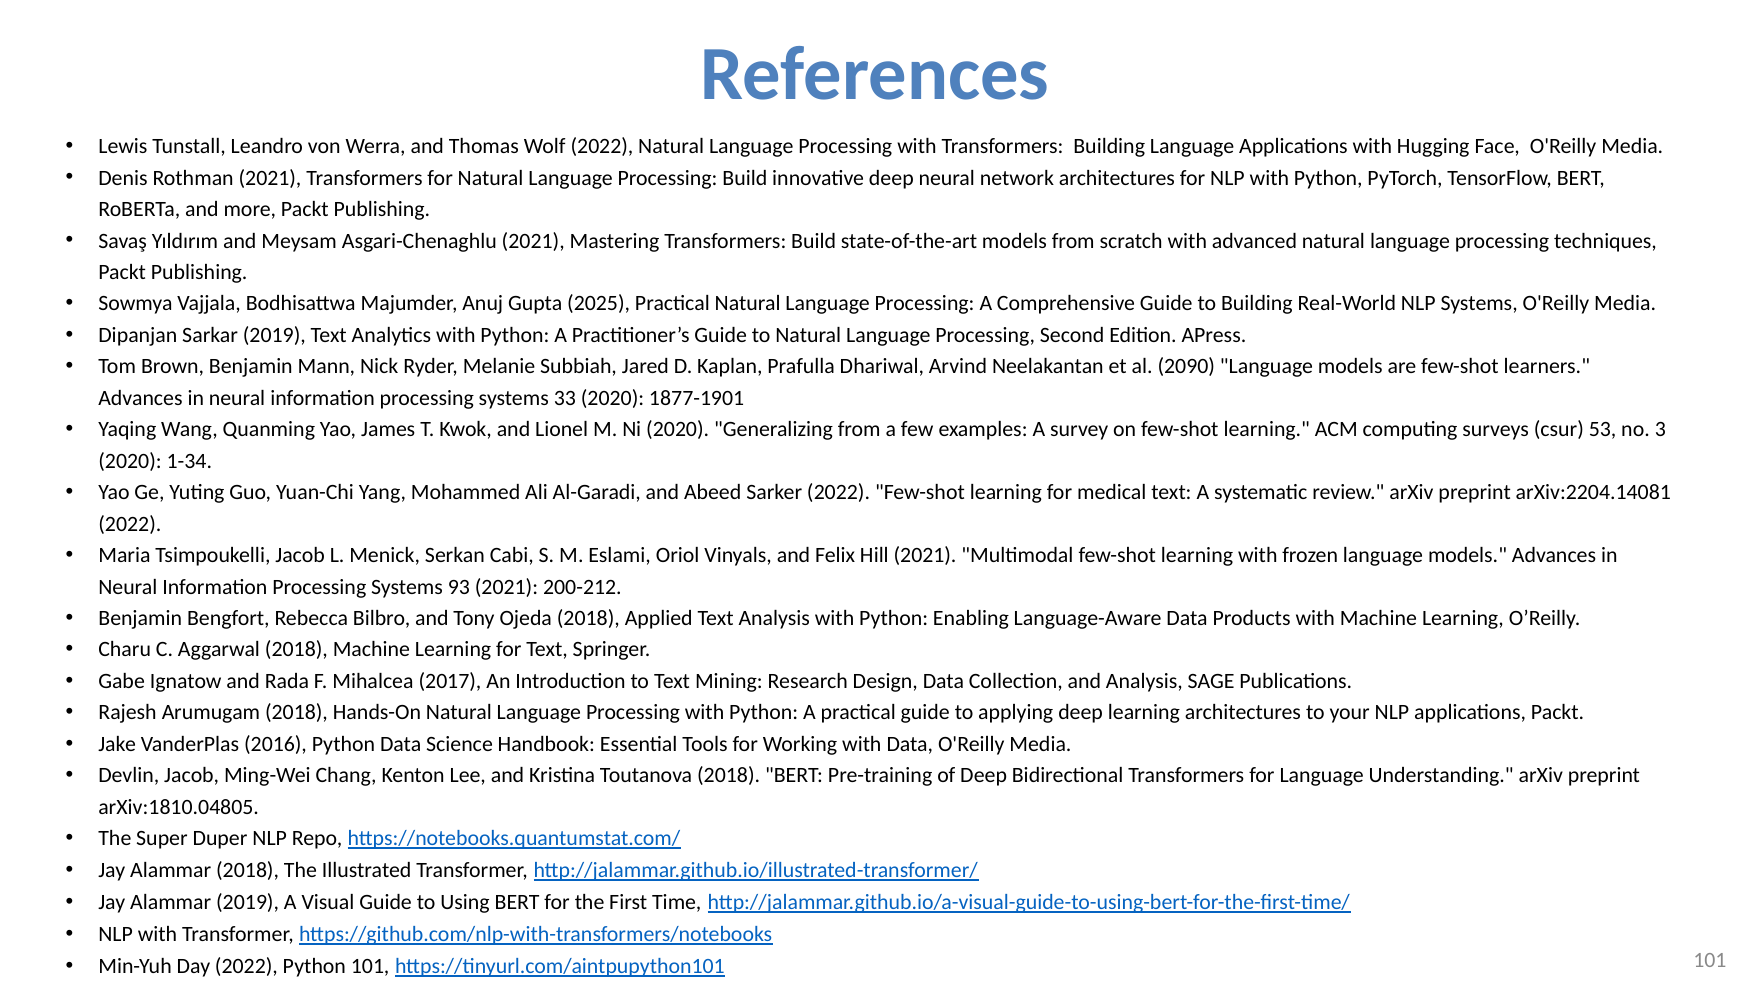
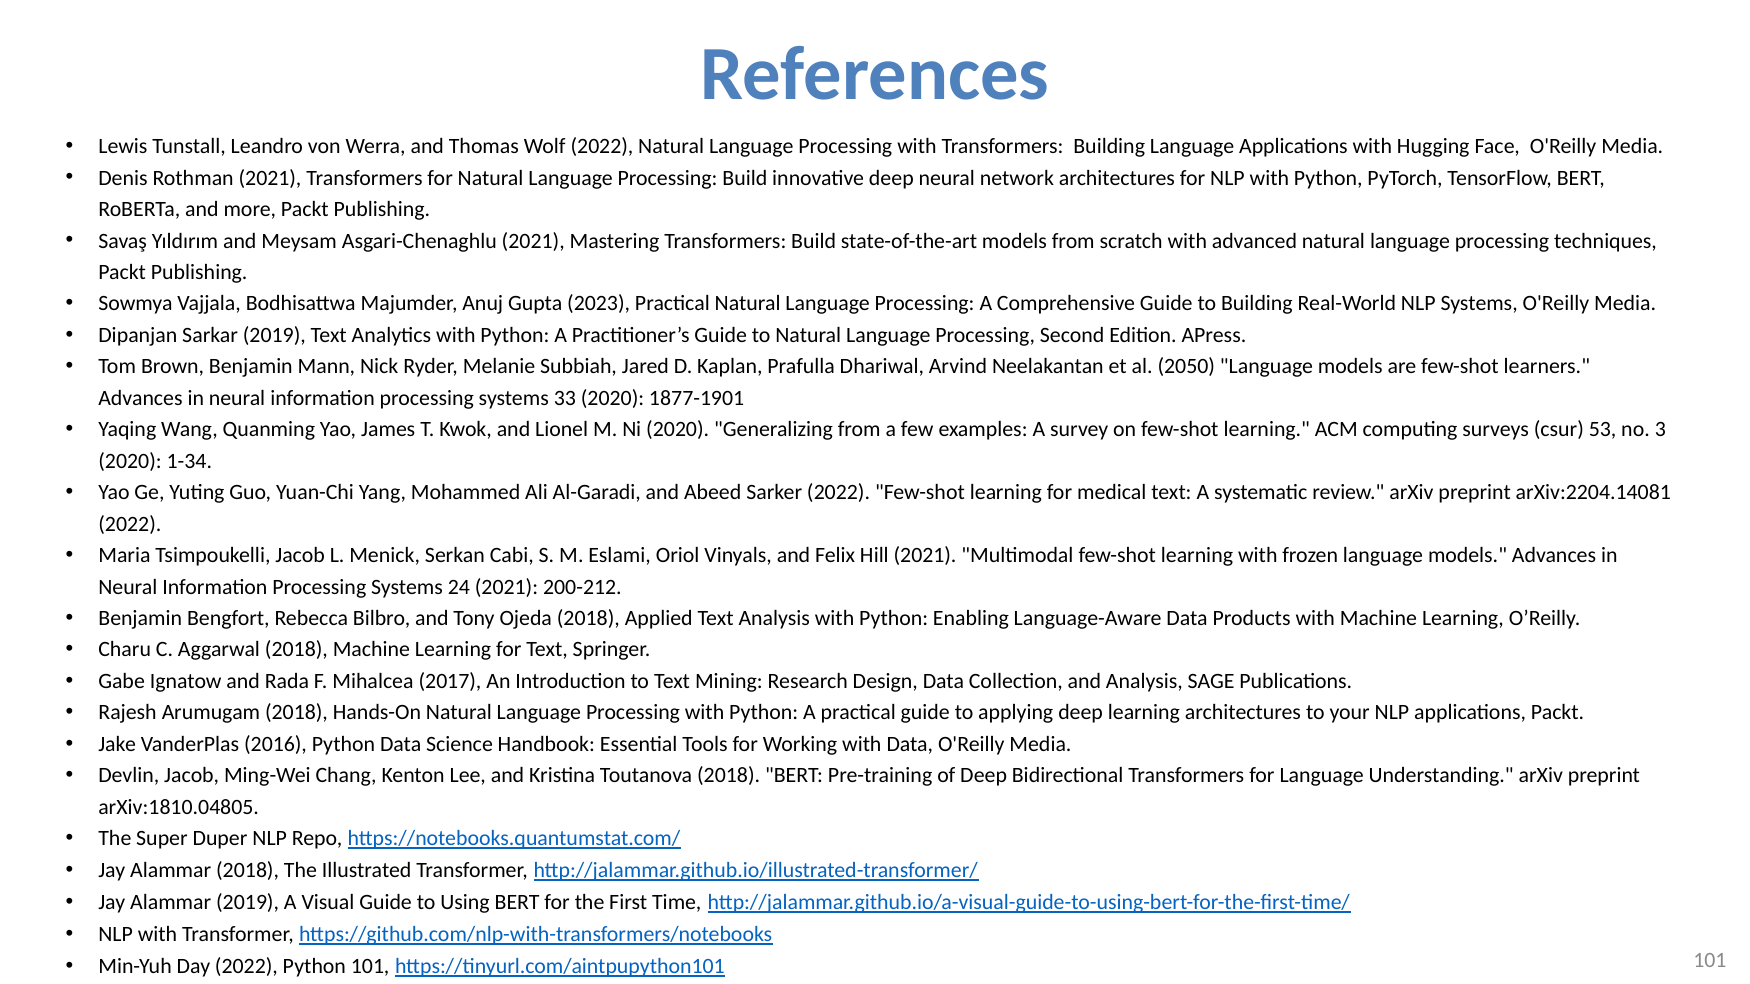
2025: 2025 -> 2023
2090: 2090 -> 2050
93: 93 -> 24
